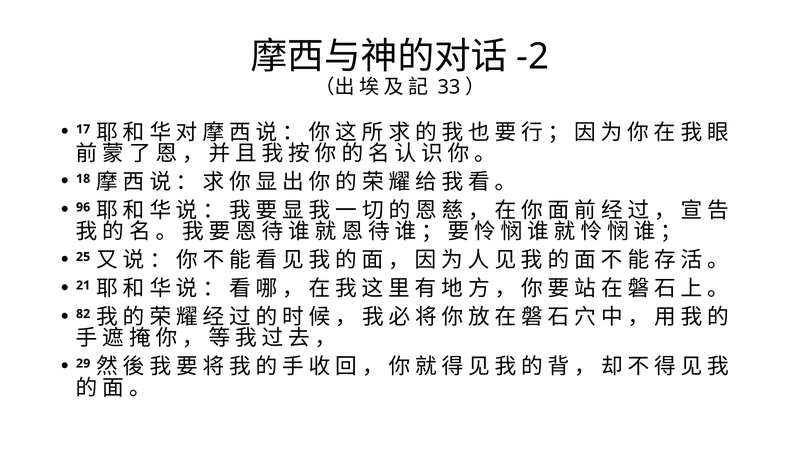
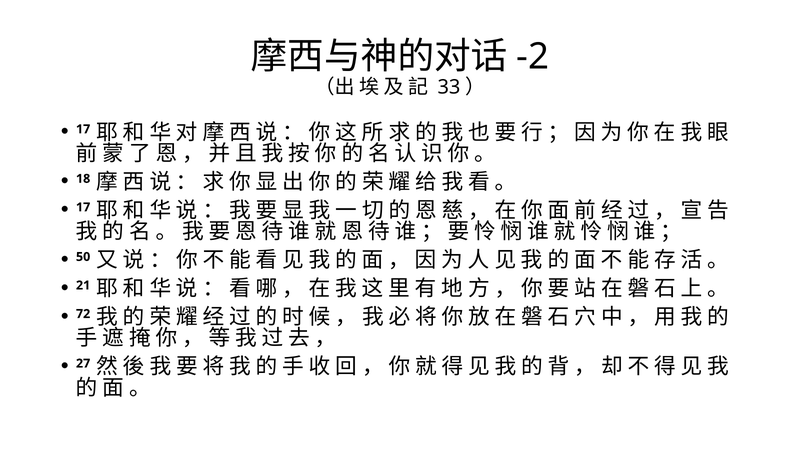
96 at (83, 207): 96 -> 17
25: 25 -> 50
82: 82 -> 72
29: 29 -> 27
